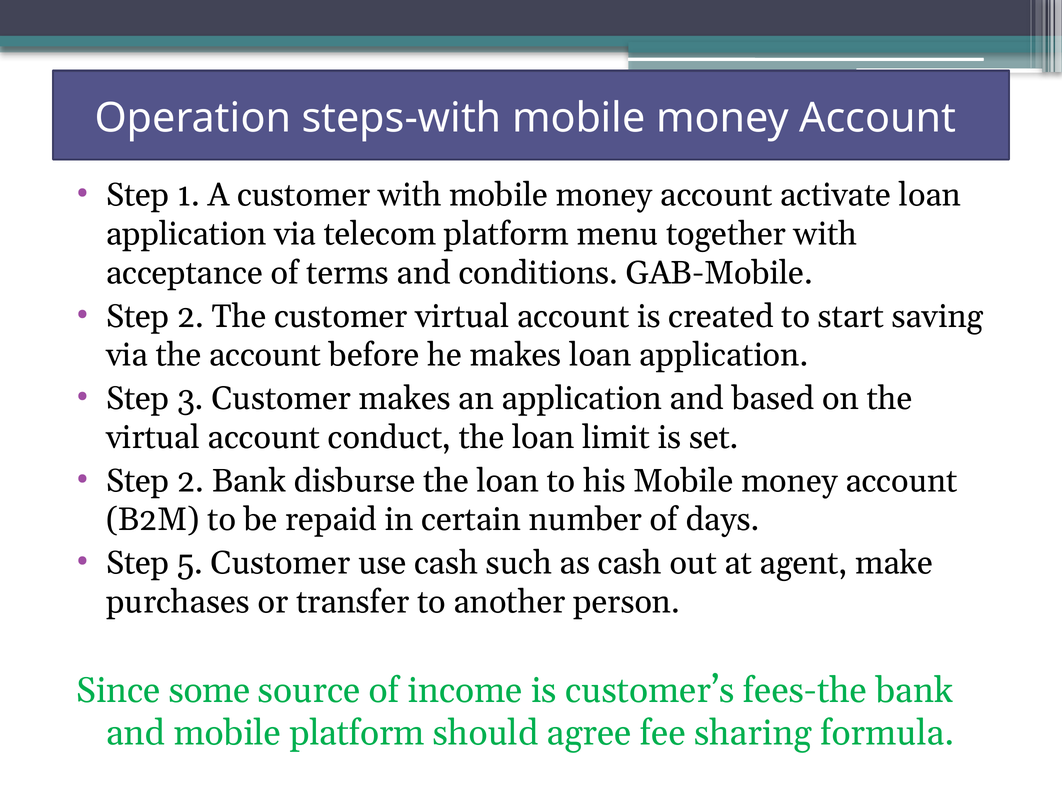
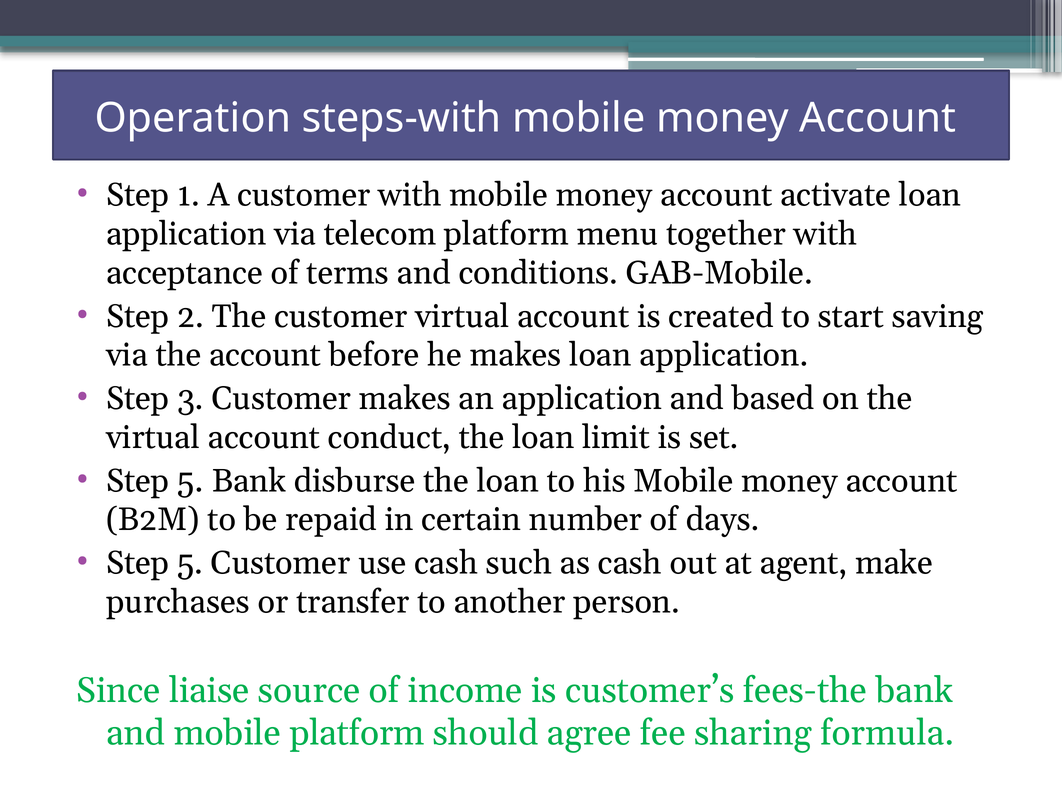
2 at (191, 481): 2 -> 5
some: some -> liaise
